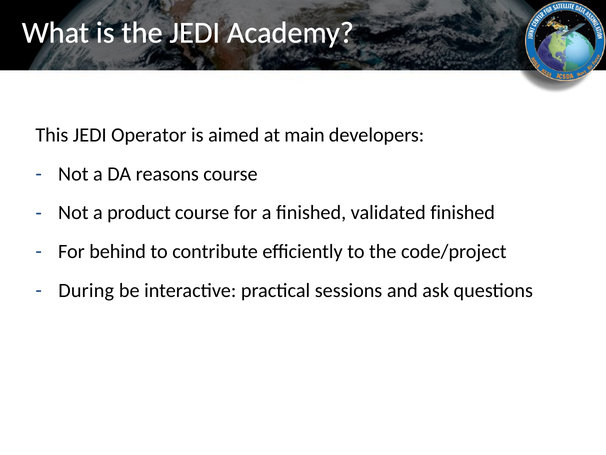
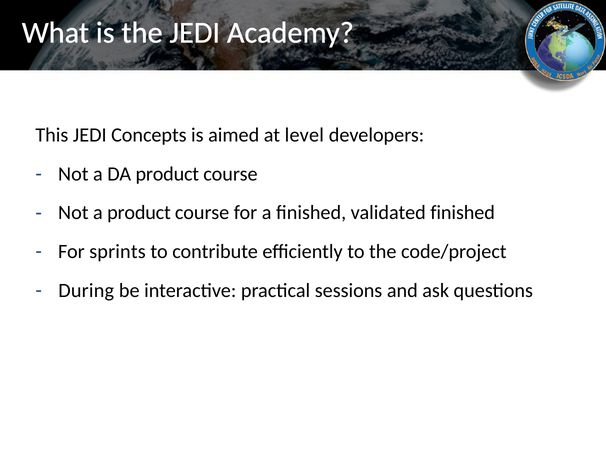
Operator: Operator -> Concepts
main: main -> level
DA reasons: reasons -> product
behind: behind -> sprints
